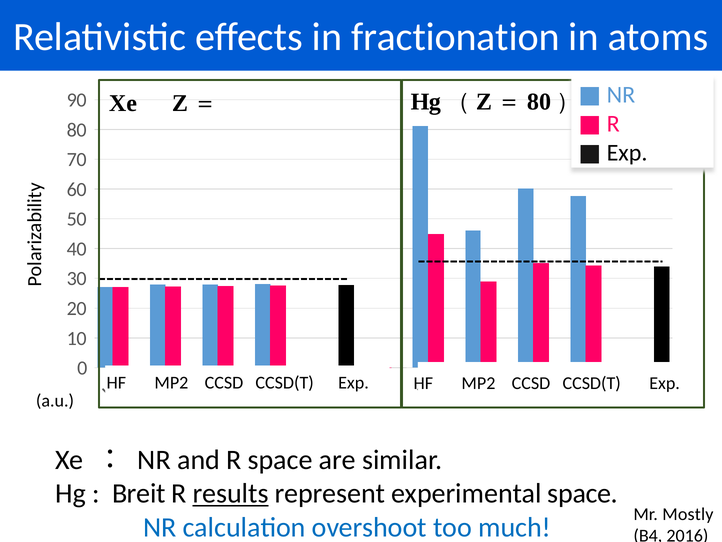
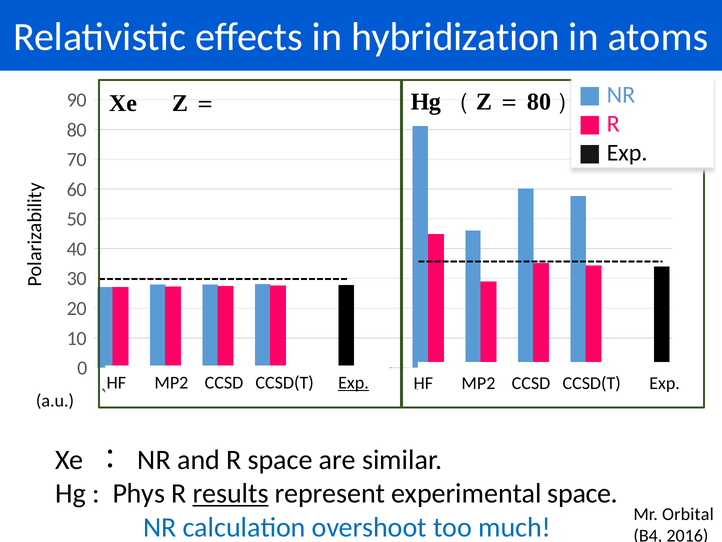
fractionation: fractionation -> hybridization
Exp at (354, 382) underline: none -> present
Breit: Breit -> Phys
Mostly: Mostly -> Orbital
